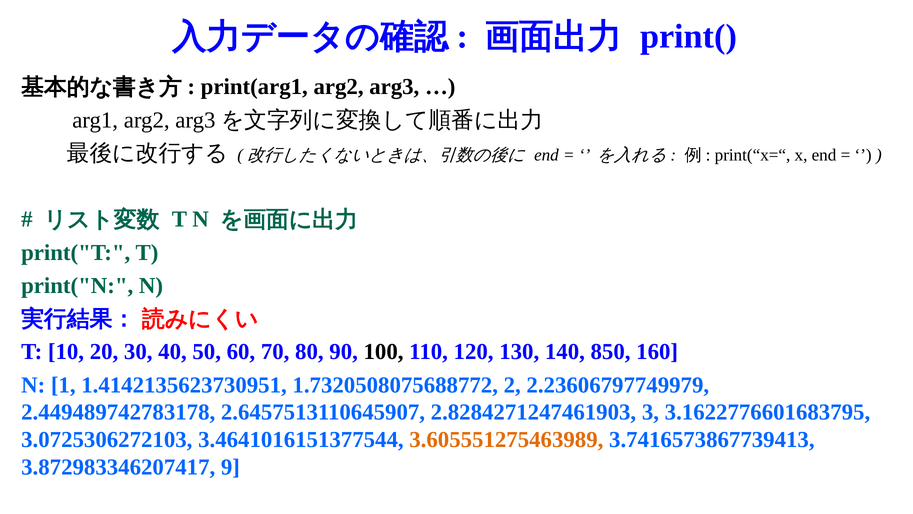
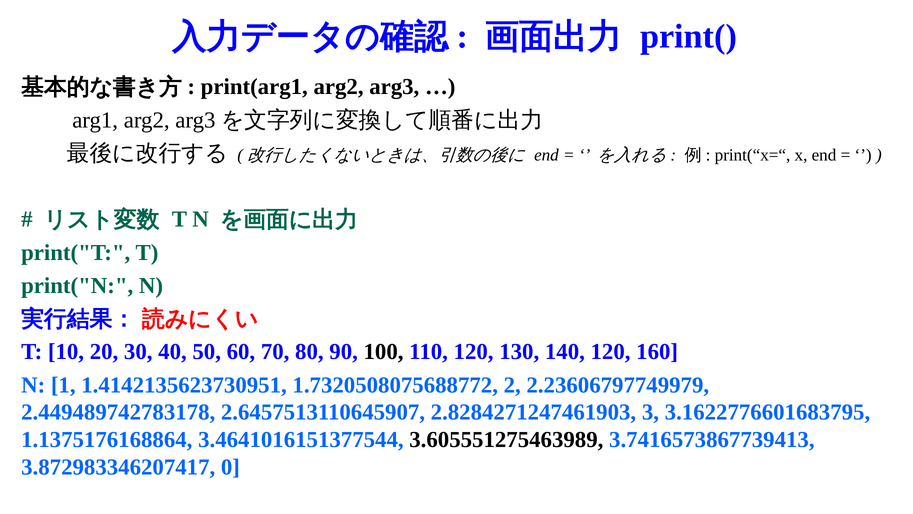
140 850: 850 -> 120
3.0725306272103: 3.0725306272103 -> 1.1375176168864
3.605551275463989 colour: orange -> black
9: 9 -> 0
